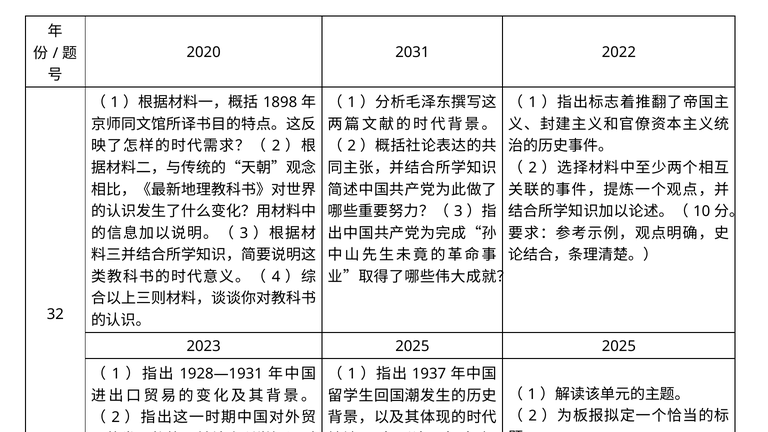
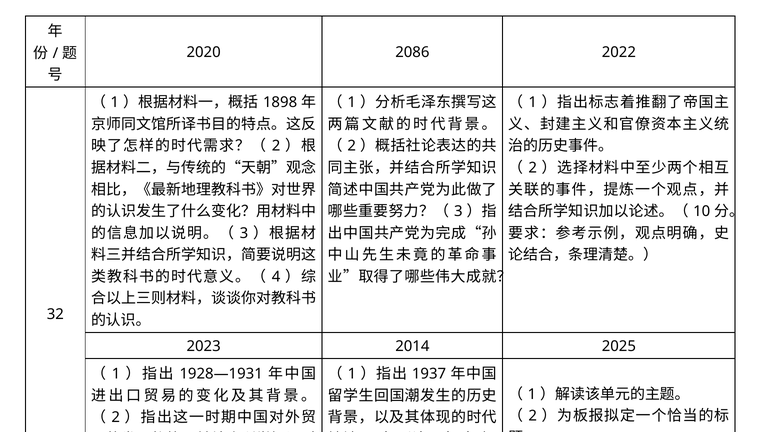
2031: 2031 -> 2086
2023 2025: 2025 -> 2014
